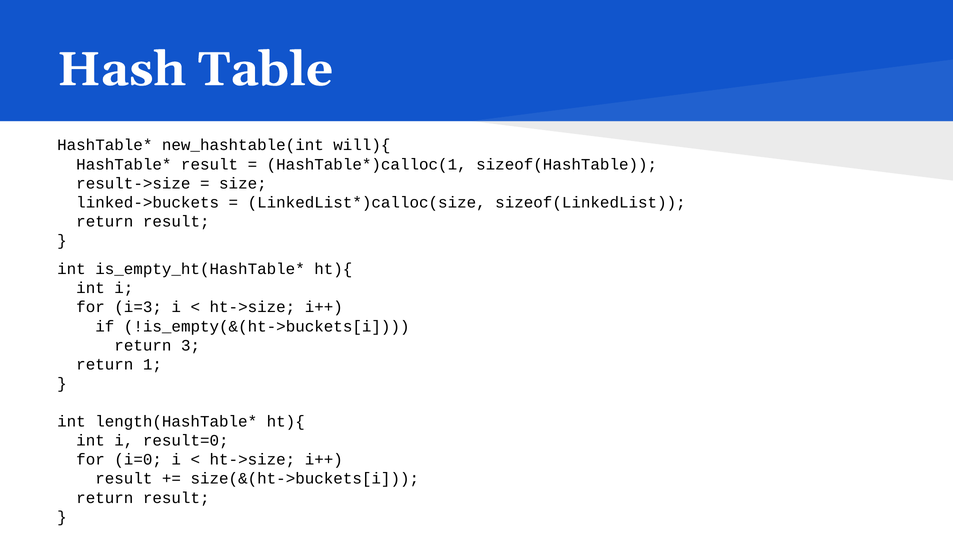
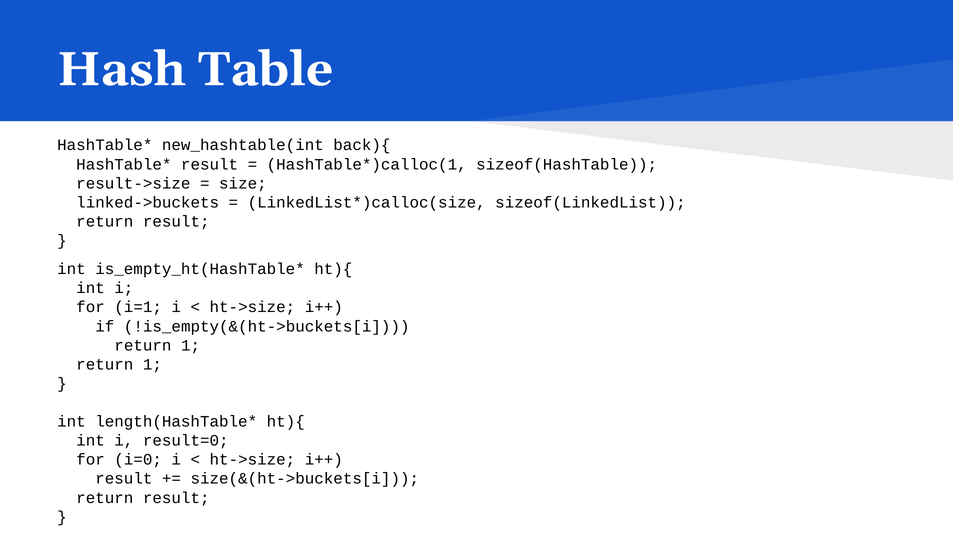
will){: will){ -> back){
i=3: i=3 -> i=1
3 at (191, 345): 3 -> 1
